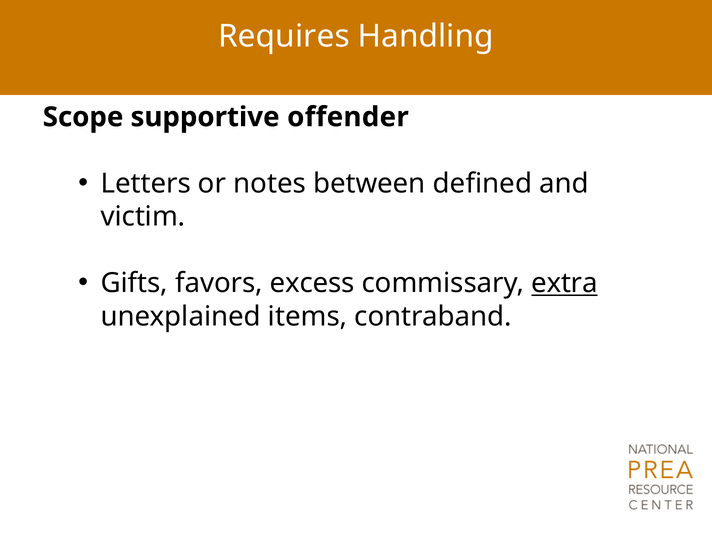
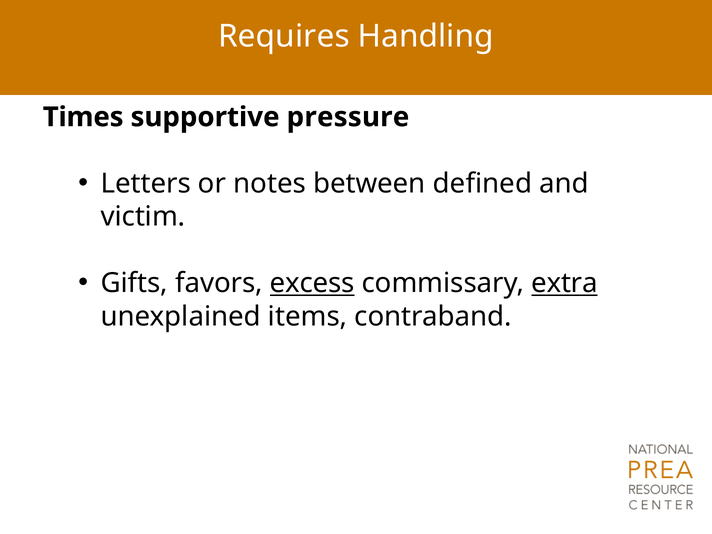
Scope: Scope -> Times
offender: offender -> pressure
excess underline: none -> present
